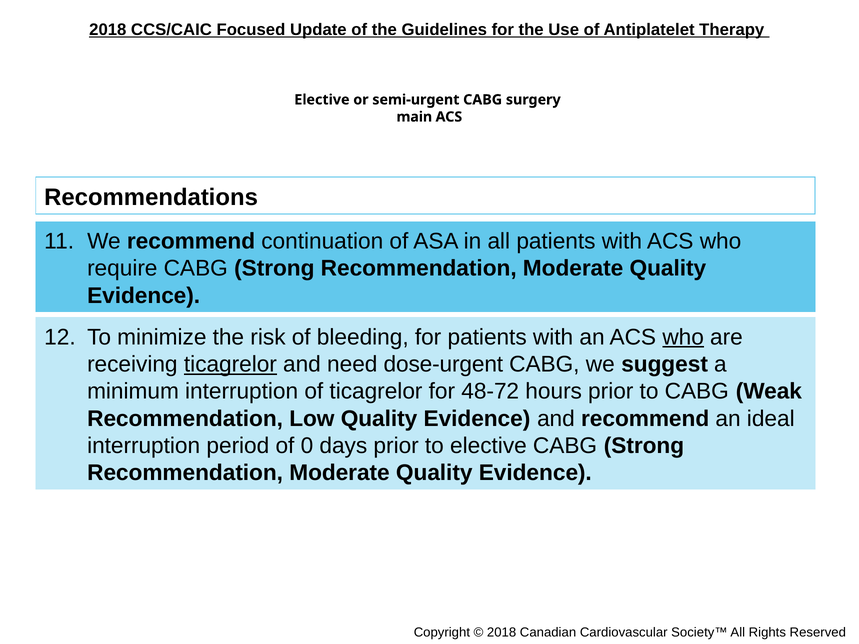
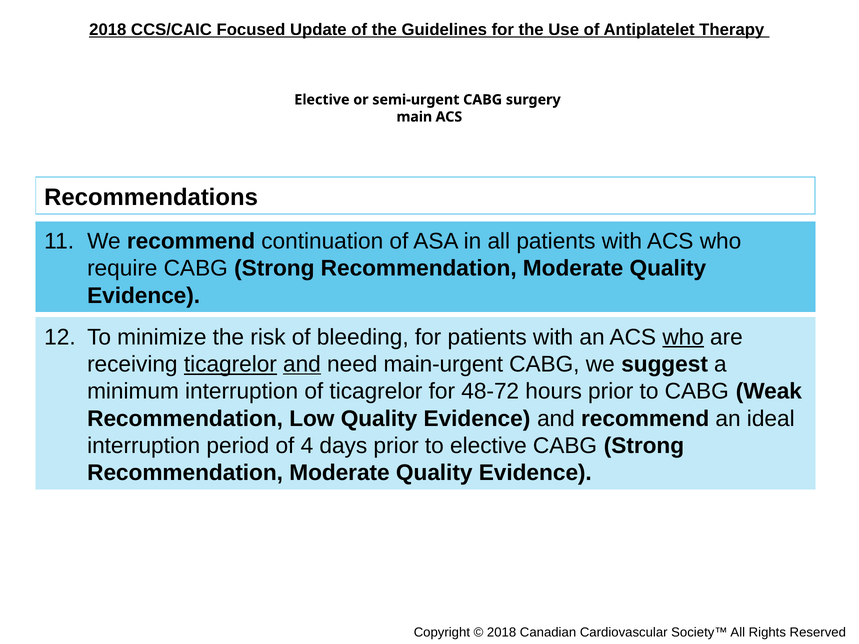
and at (302, 364) underline: none -> present
dose-urgent: dose-urgent -> main-urgent
0: 0 -> 4
